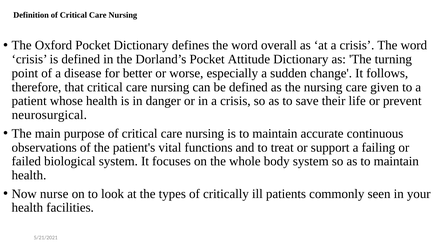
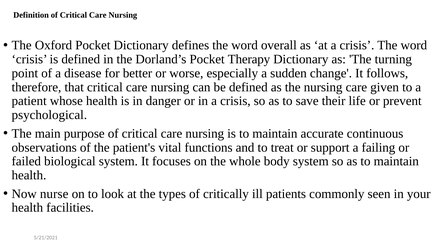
Attitude: Attitude -> Therapy
neurosurgical: neurosurgical -> psychological
